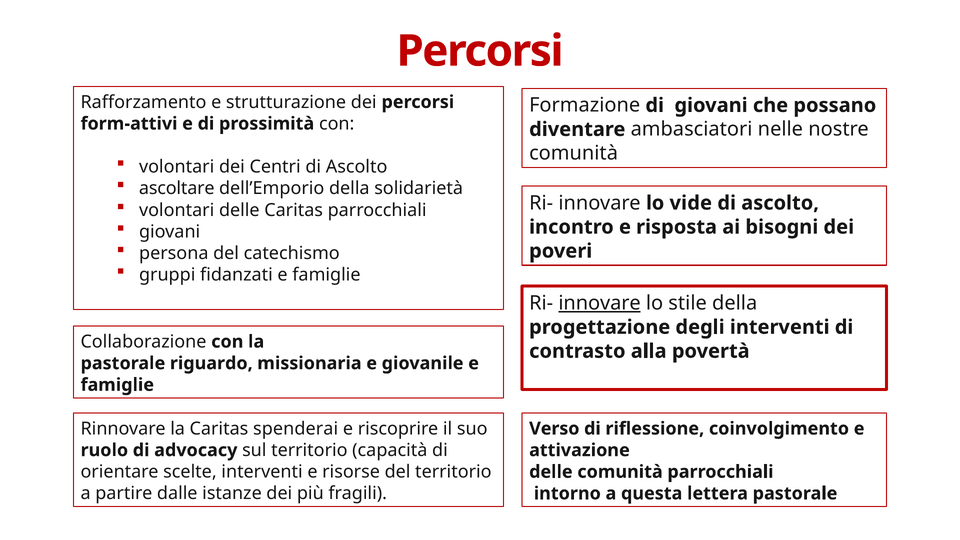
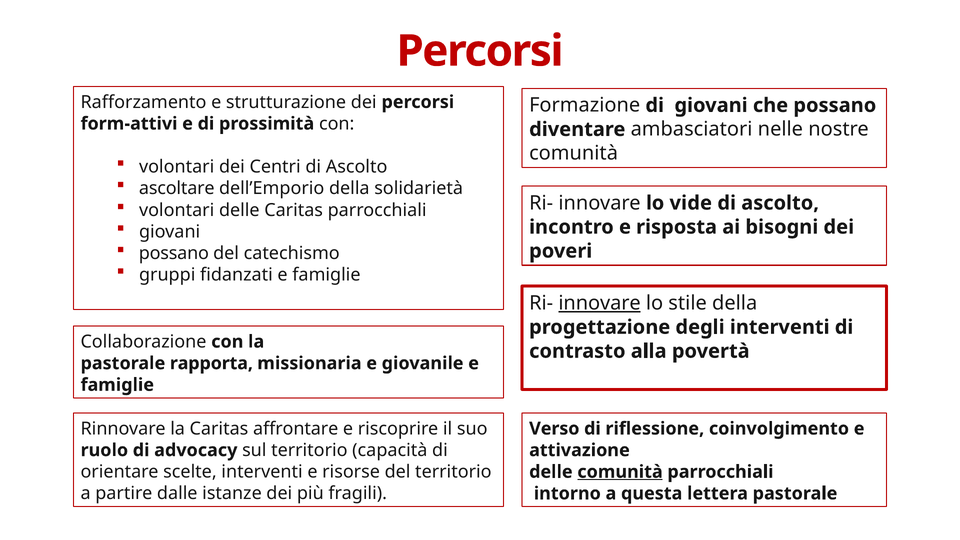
persona at (174, 253): persona -> possano
riguardo: riguardo -> rapporta
spenderai: spenderai -> affrontare
comunità at (620, 472) underline: none -> present
